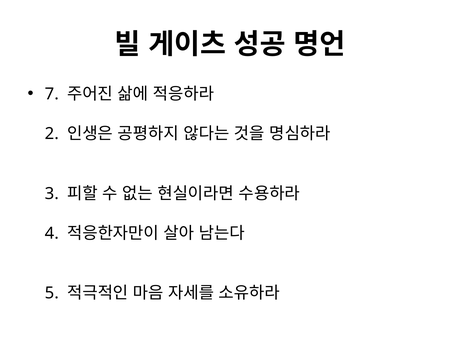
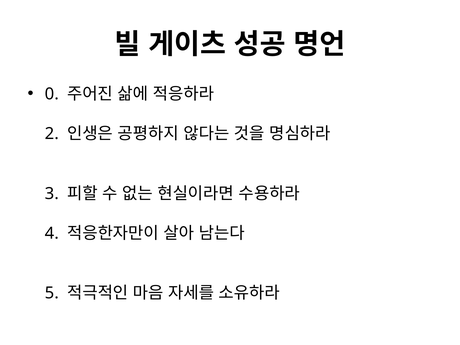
7: 7 -> 0
